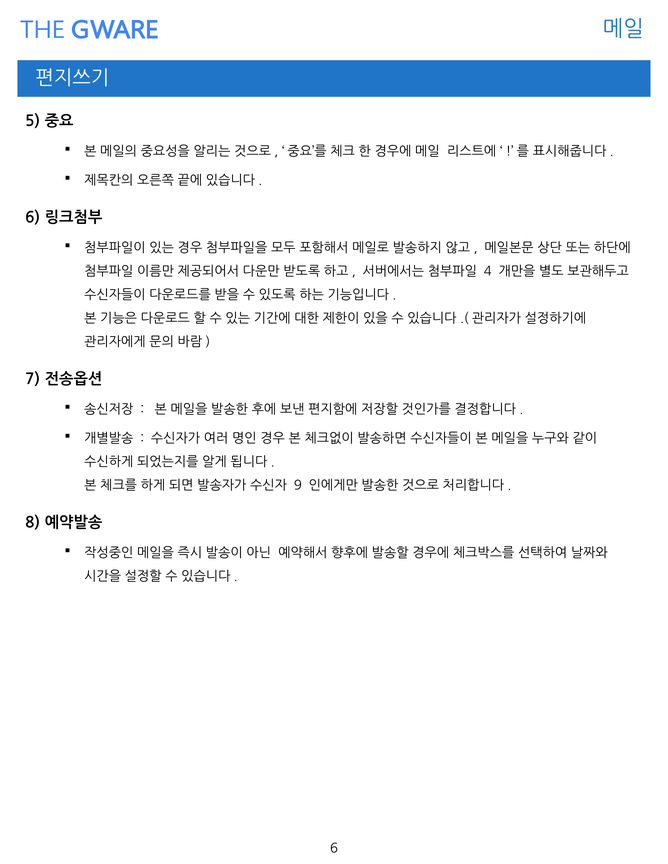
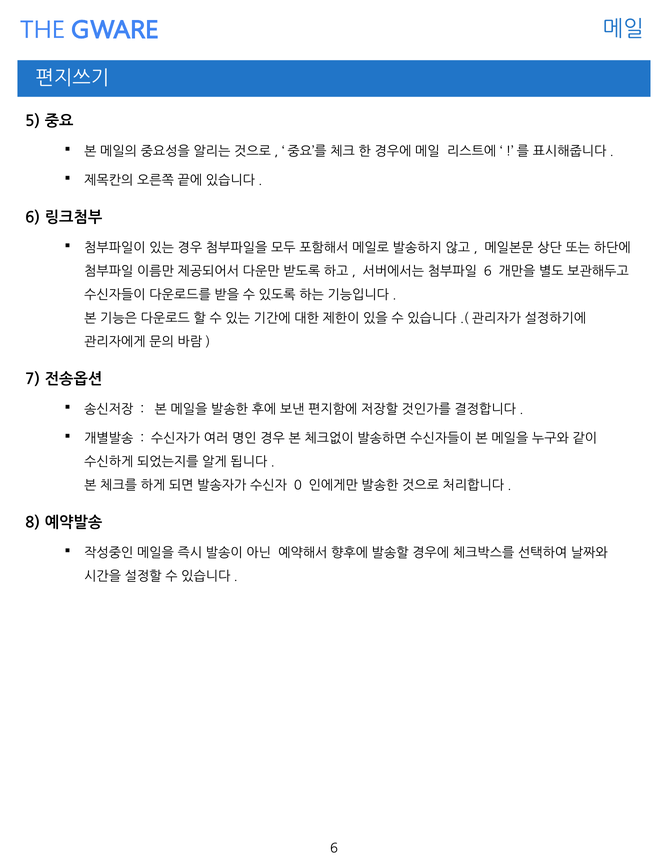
4 at (488, 272): 4 -> 6
9: 9 -> 0
